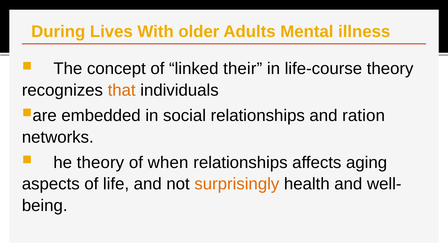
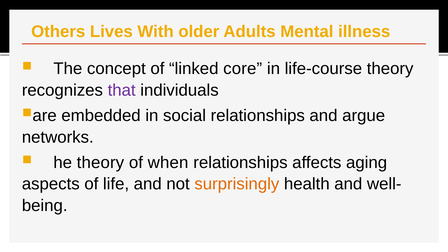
During: During -> Others
their: their -> core
that colour: orange -> purple
ration: ration -> argue
